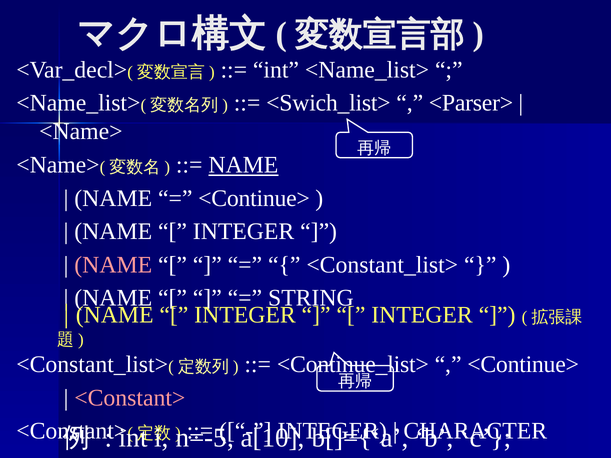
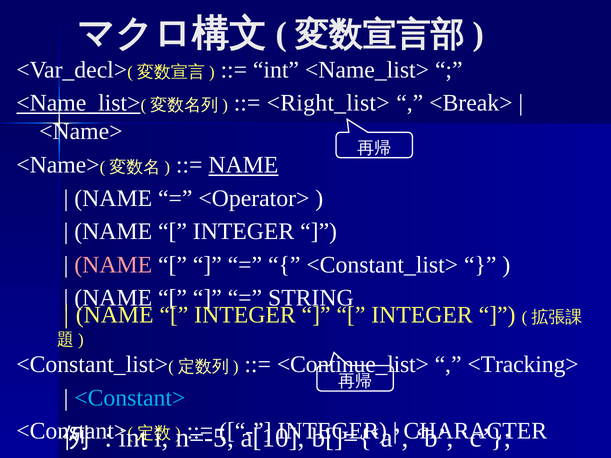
<Name_list> at (78, 103) underline: none -> present
<Swich_list>: <Swich_list> -> <Right_list>
<Parser>: <Parser> -> <Break>
<Continue> at (254, 198): <Continue> -> <Operator>
<Continue> at (523, 365): <Continue> -> <Tracking>
<Constant> at (130, 398) colour: pink -> light blue
